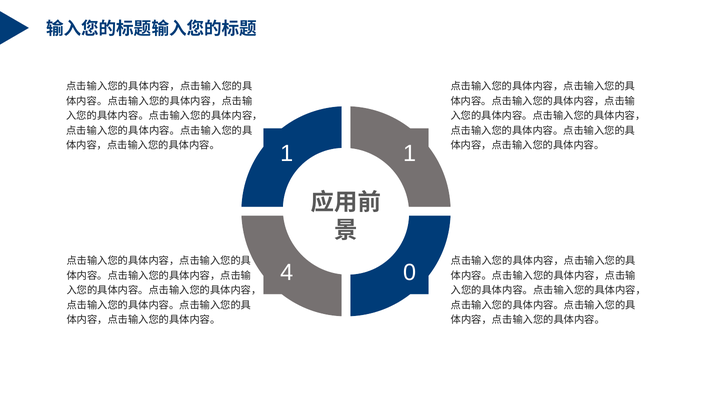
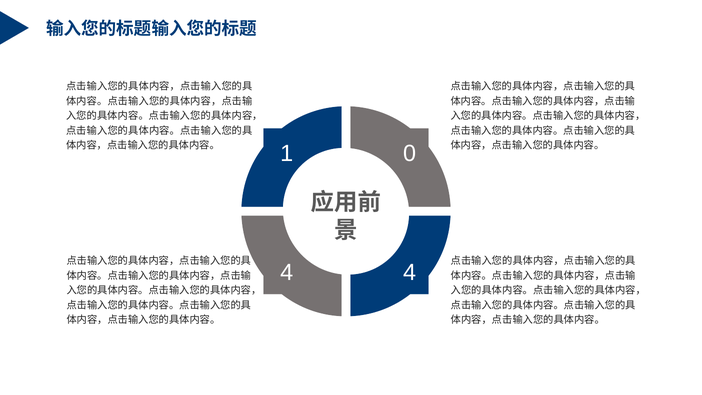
1 1: 1 -> 0
4 0: 0 -> 4
